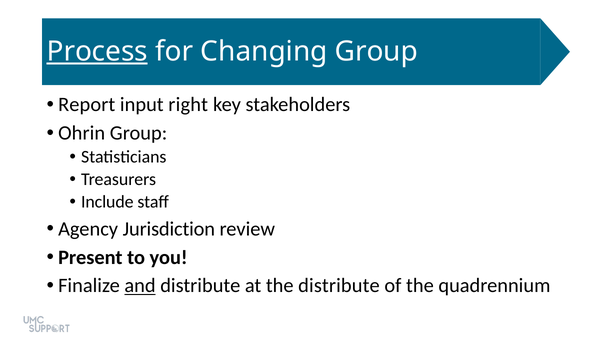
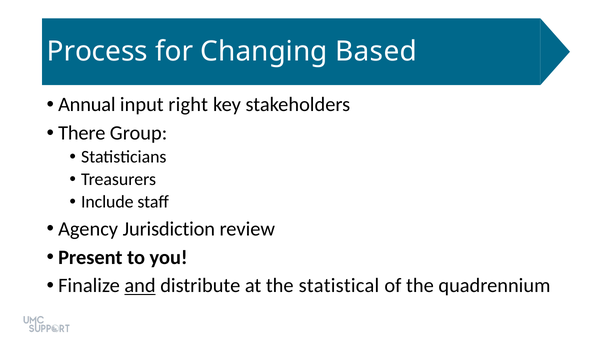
Process underline: present -> none
Changing Group: Group -> Based
Report: Report -> Annual
Ohrin: Ohrin -> There
the distribute: distribute -> statistical
